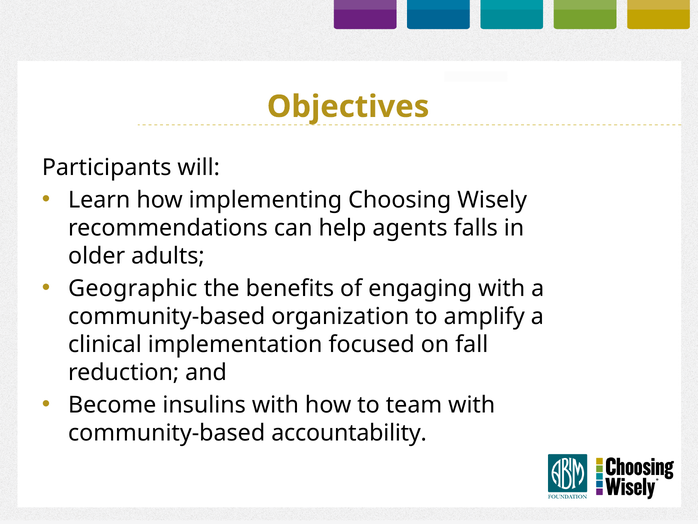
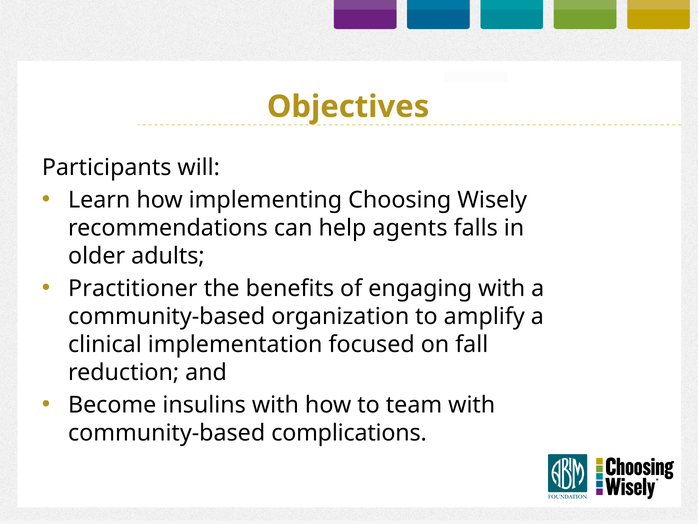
Geographic: Geographic -> Practitioner
accountability: accountability -> complications
